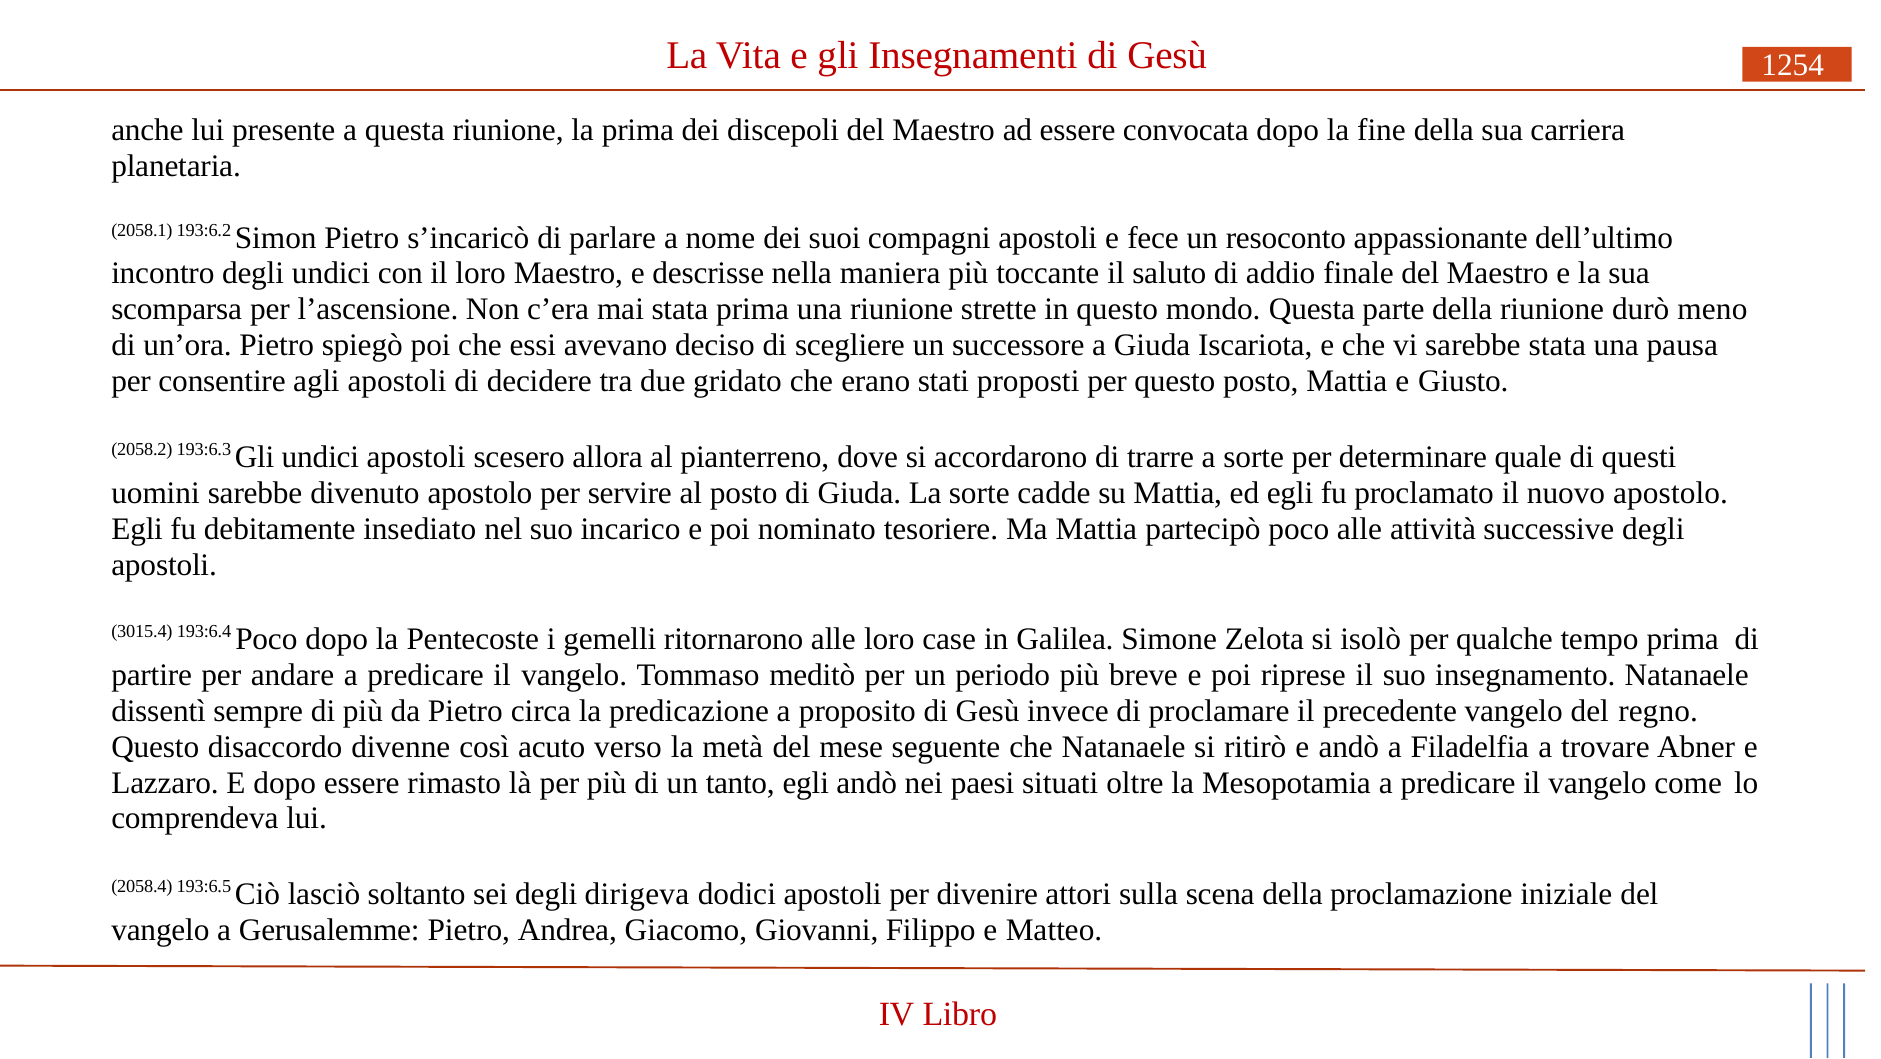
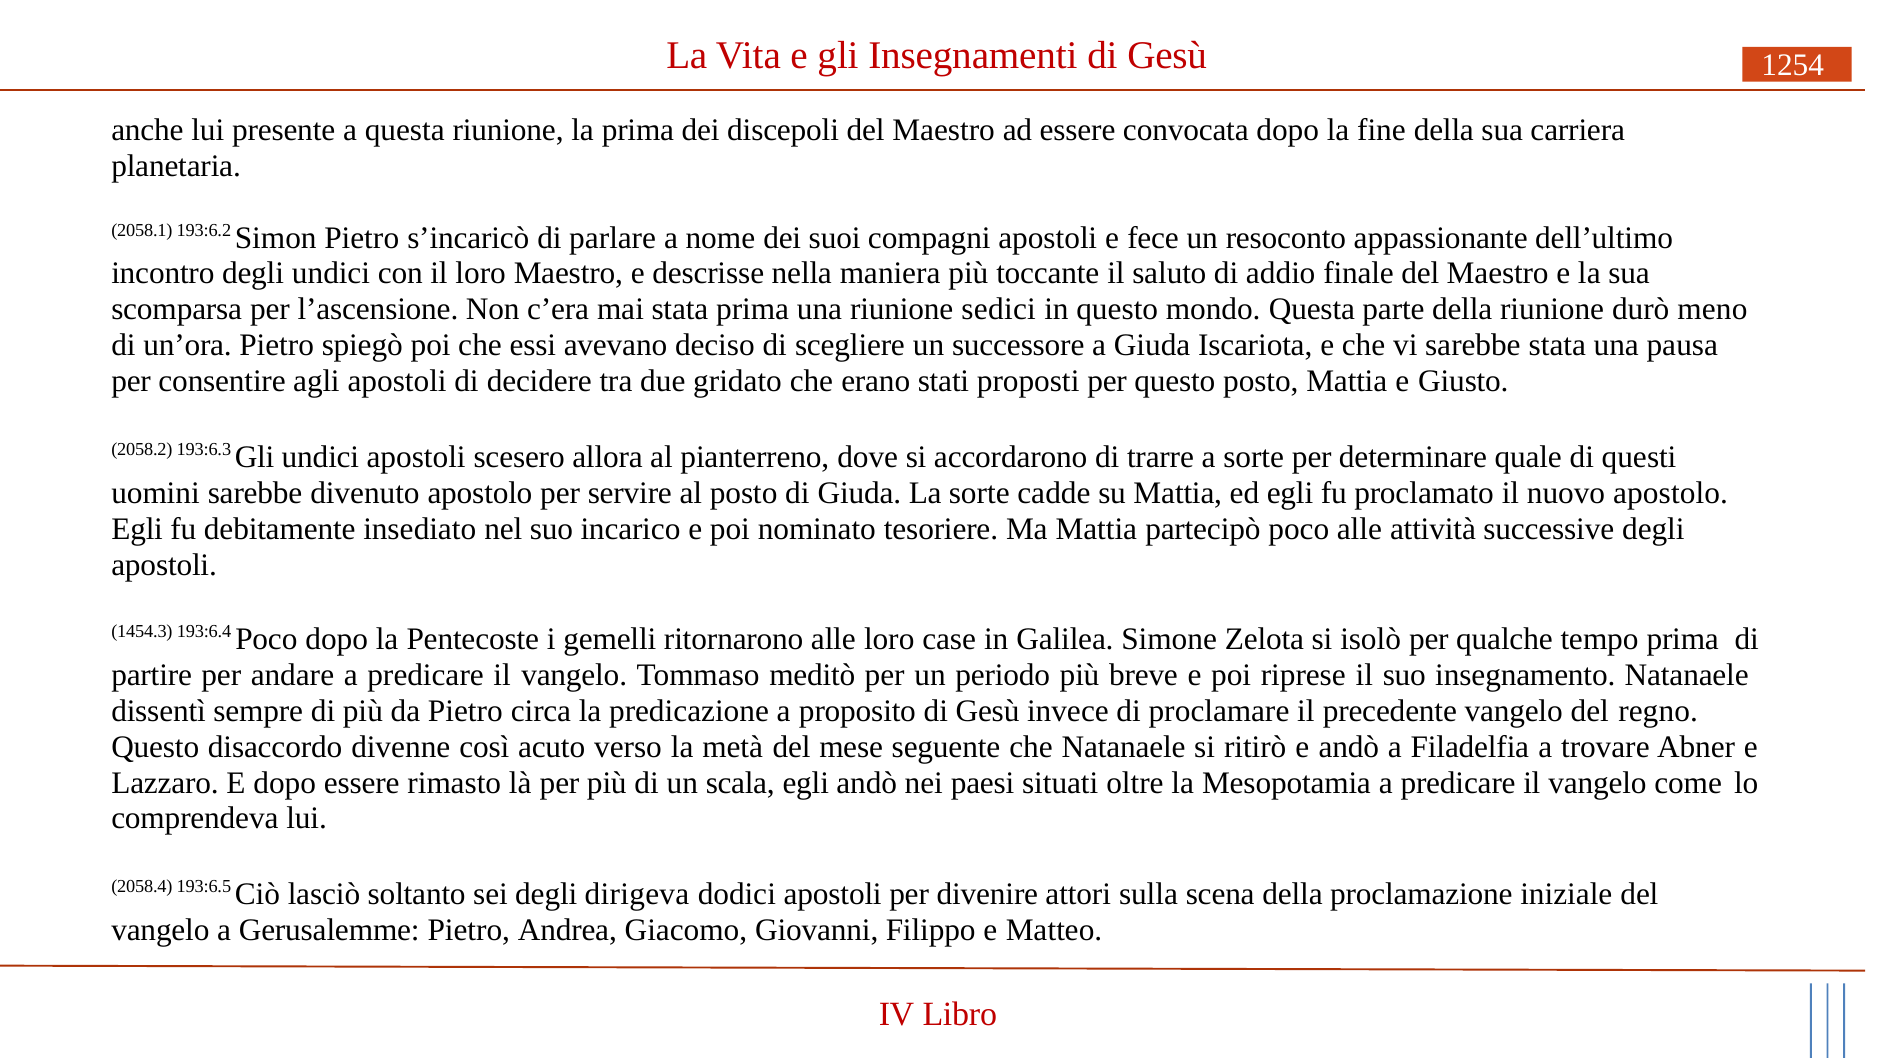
strette: strette -> sedici
3015.4: 3015.4 -> 1454.3
tanto: tanto -> scala
